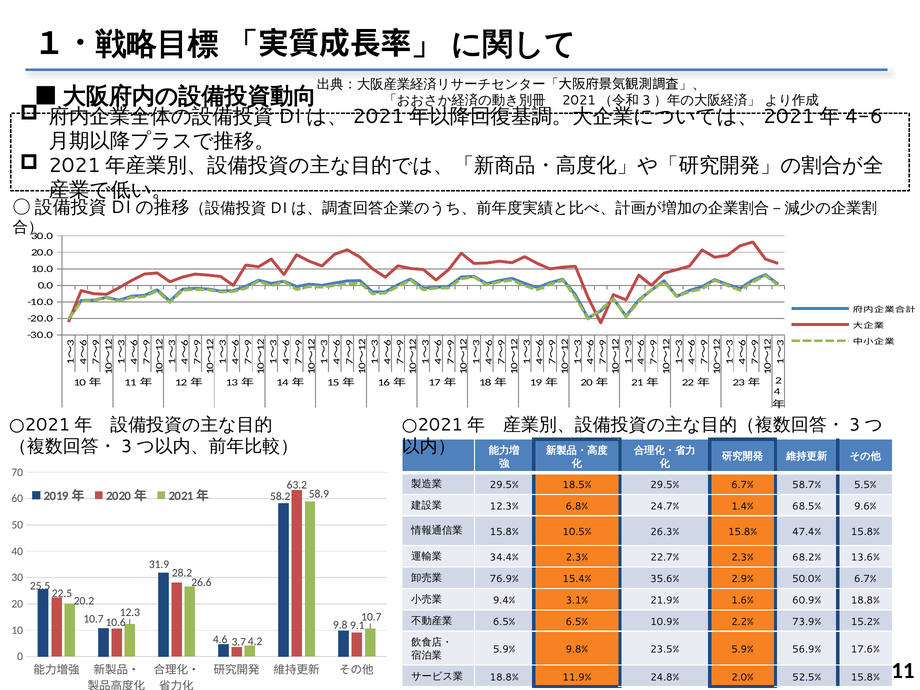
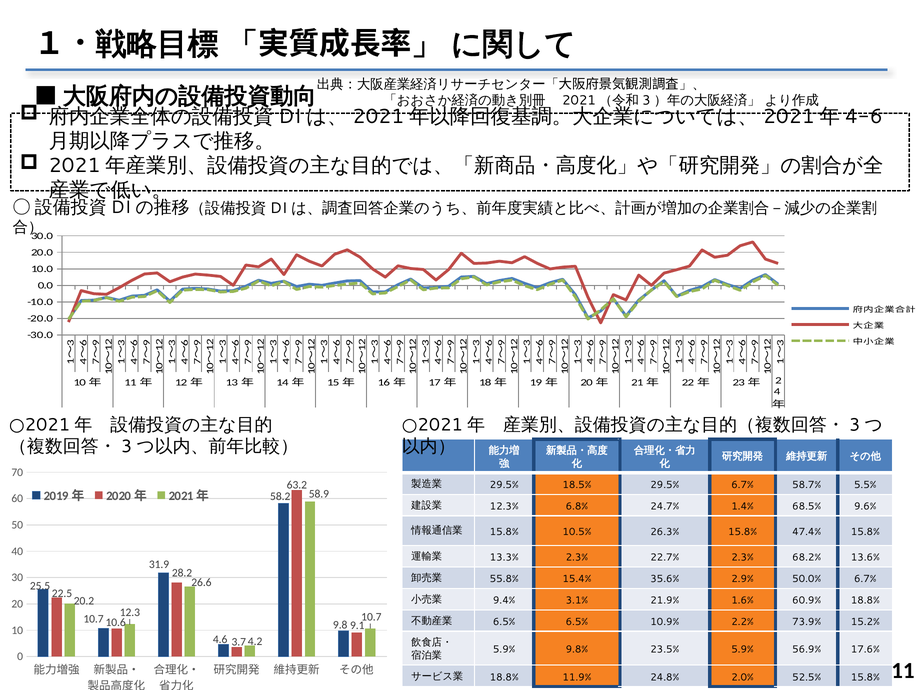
34.4%: 34.4% -> 13.3%
76.9%: 76.9% -> 55.8%
